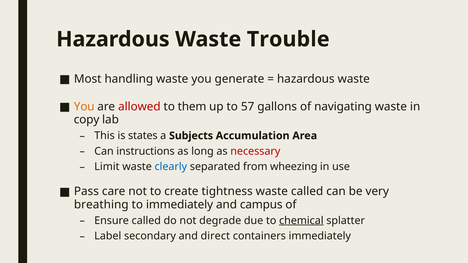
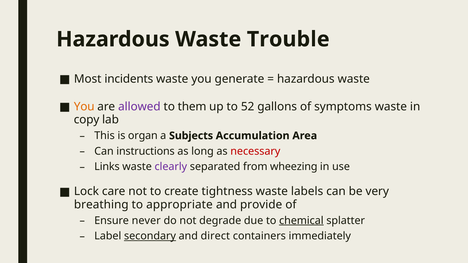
handling: handling -> incidents
allowed colour: red -> purple
57: 57 -> 52
navigating: navigating -> symptoms
states: states -> organ
Limit: Limit -> Links
clearly colour: blue -> purple
Pass: Pass -> Lock
waste called: called -> labels
to immediately: immediately -> appropriate
campus: campus -> provide
Ensure called: called -> never
secondary underline: none -> present
